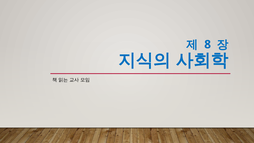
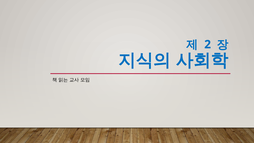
8: 8 -> 2
